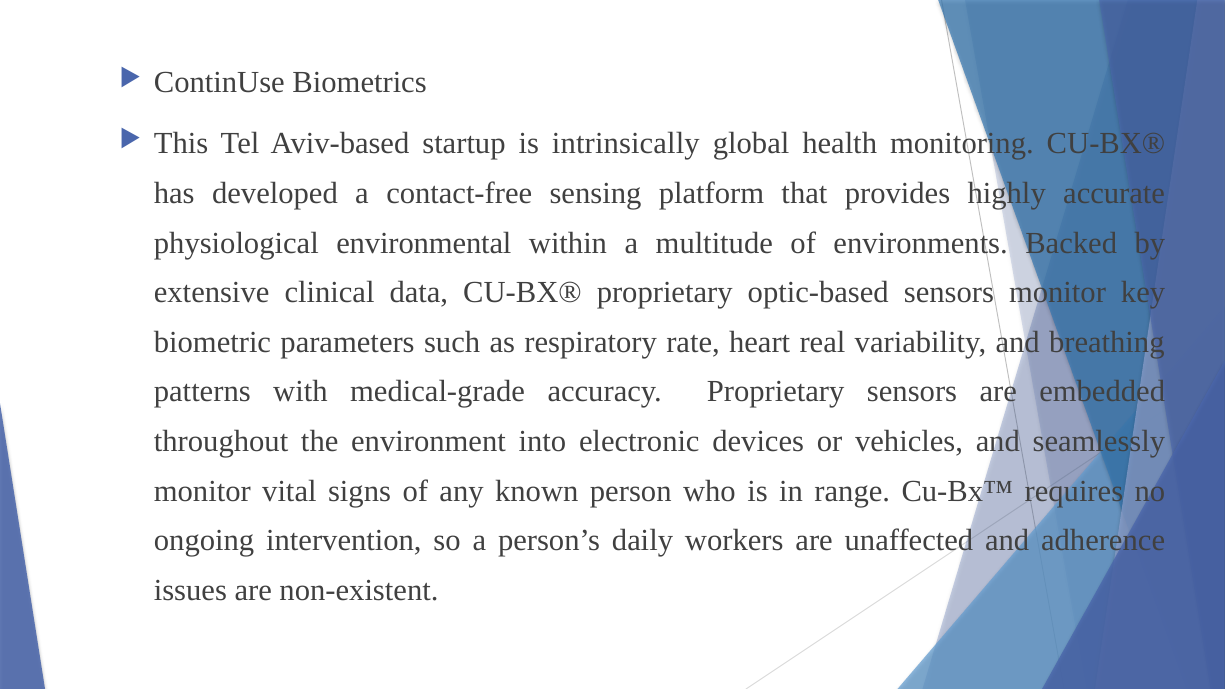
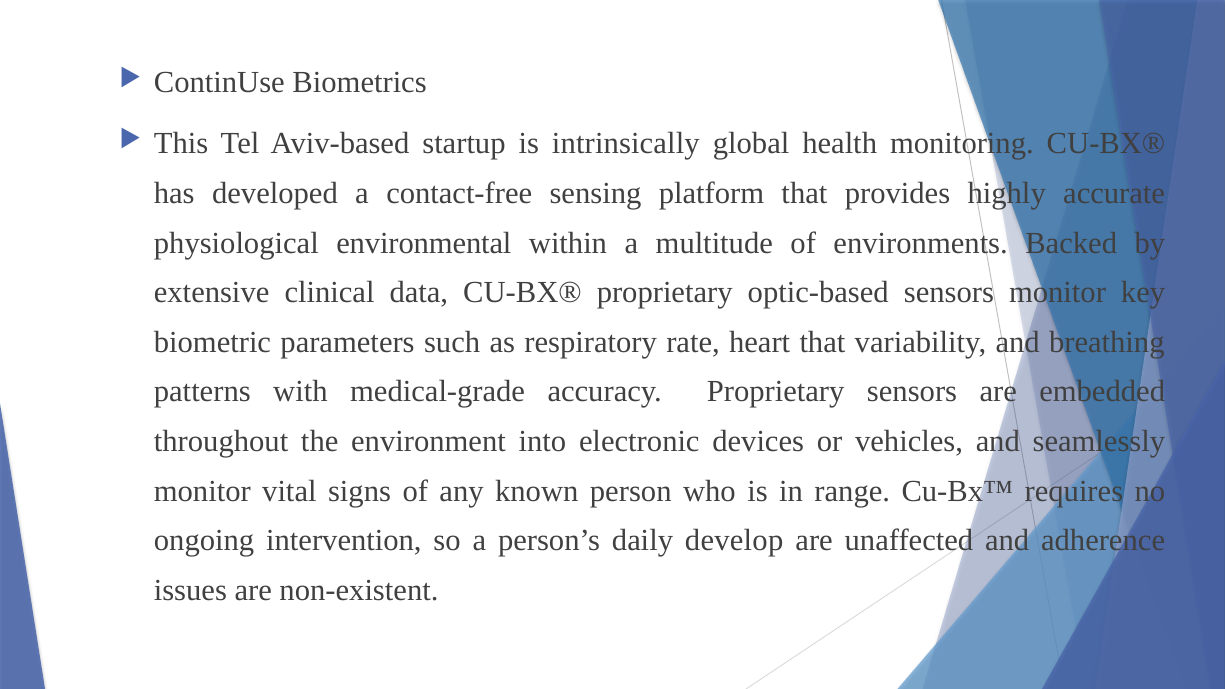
heart real: real -> that
workers: workers -> develop
